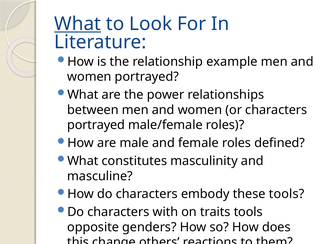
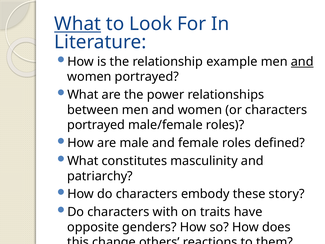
and at (302, 62) underline: none -> present
masculine: masculine -> patriarchy
these tools: tools -> story
traits tools: tools -> have
